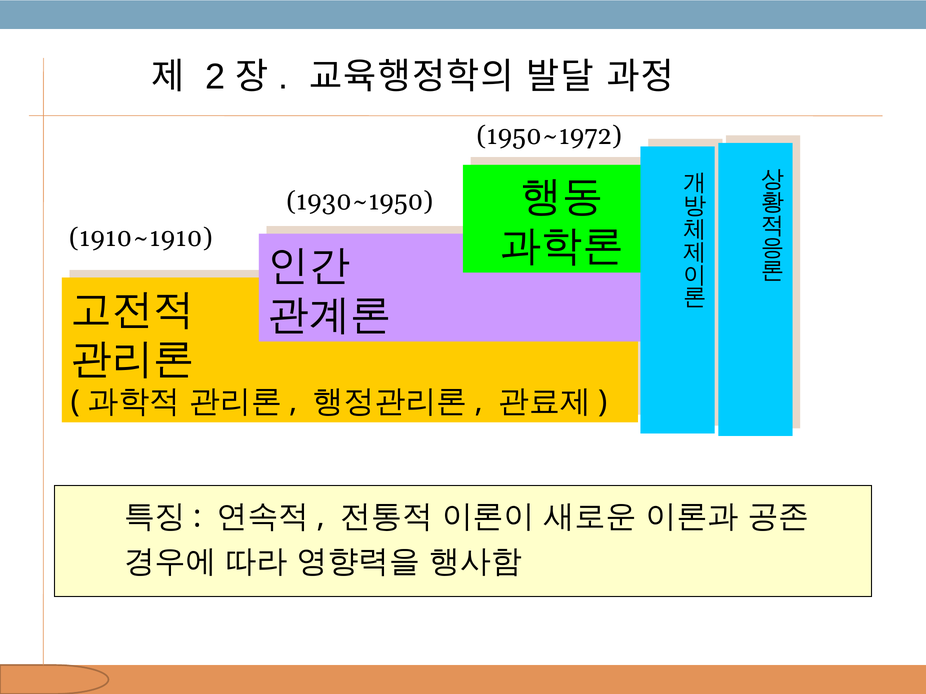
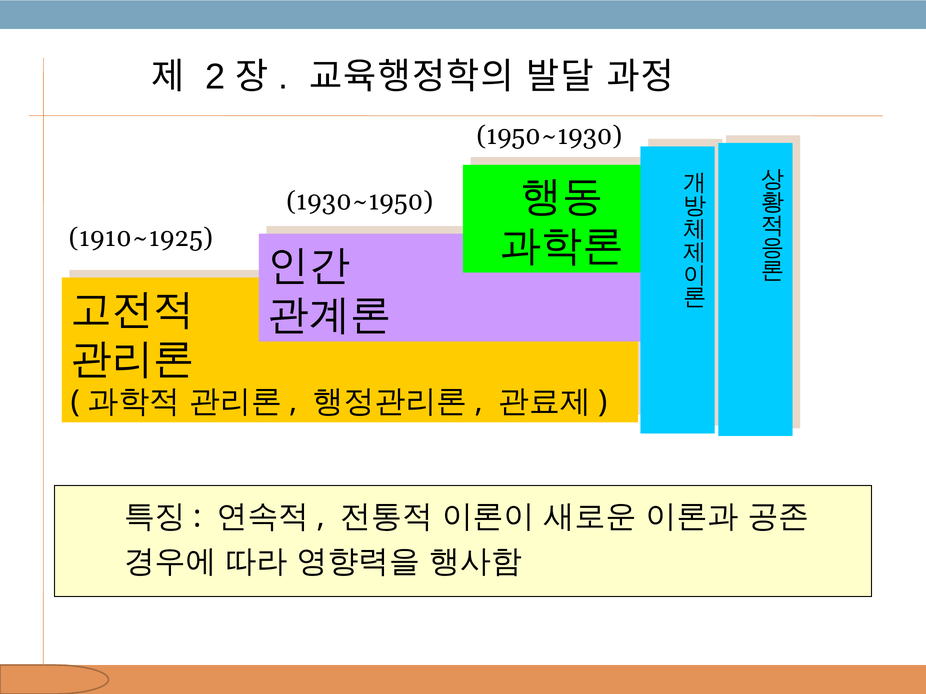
1950~1972: 1950~1972 -> 1950~1930
1910~1910: 1910~1910 -> 1910~1925
